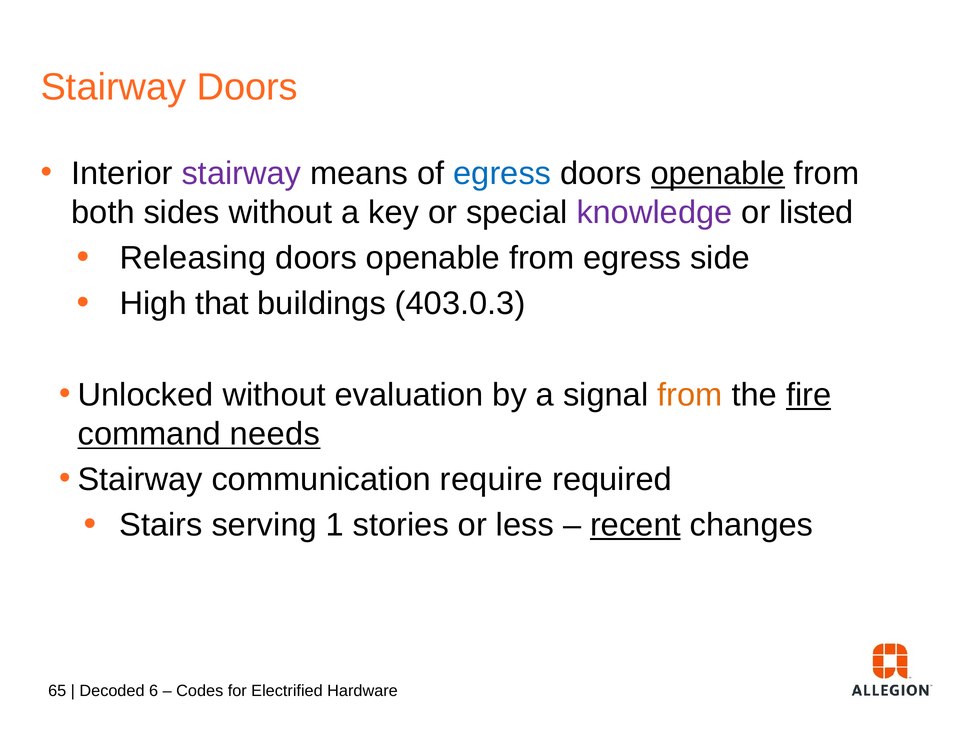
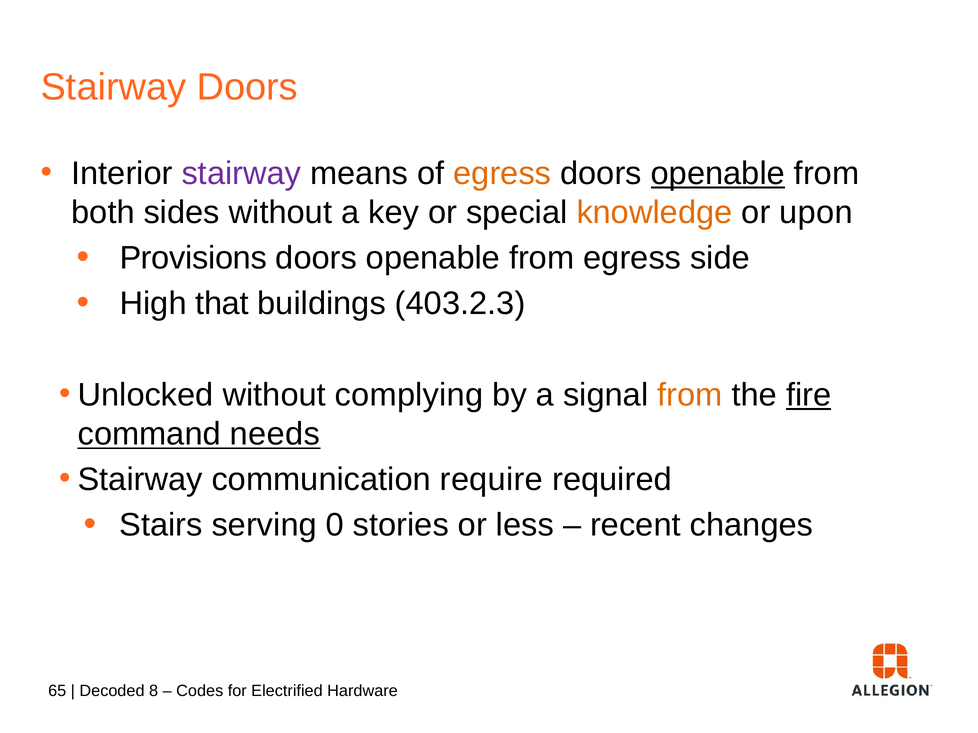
egress at (502, 173) colour: blue -> orange
knowledge colour: purple -> orange
listed: listed -> upon
Releasing: Releasing -> Provisions
403.0.3: 403.0.3 -> 403.2.3
evaluation: evaluation -> complying
1: 1 -> 0
recent underline: present -> none
6: 6 -> 8
